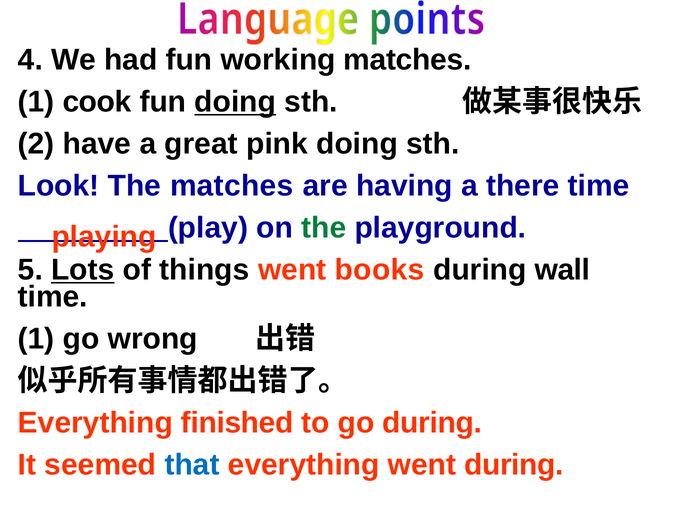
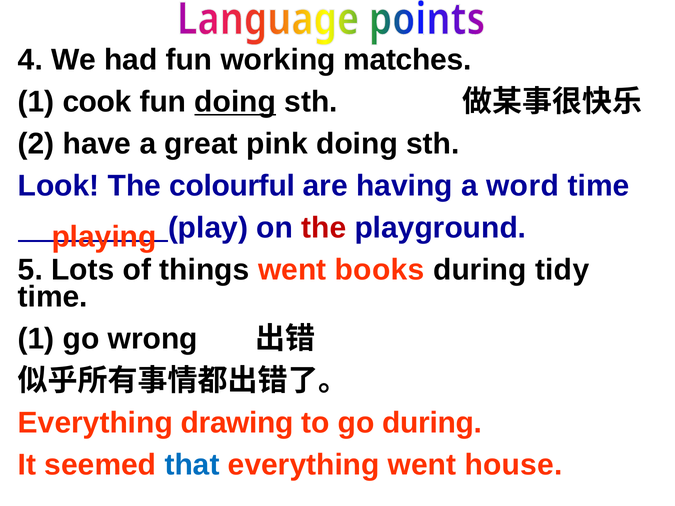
The matches: matches -> colourful
there: there -> word
the at (324, 228) colour: green -> red
Lots underline: present -> none
wall: wall -> tidy
finished: finished -> drawing
went during: during -> house
